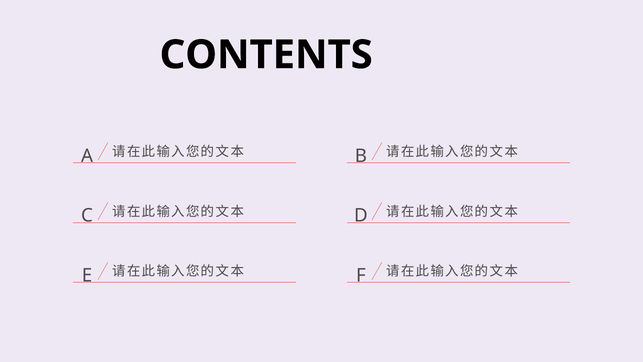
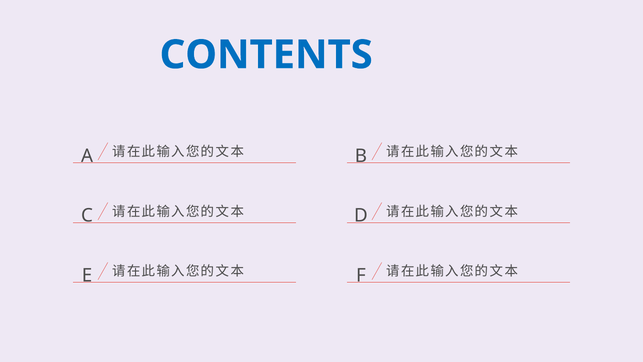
CONTENTS colour: black -> blue
